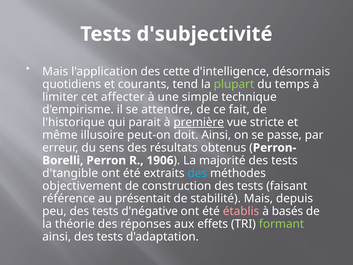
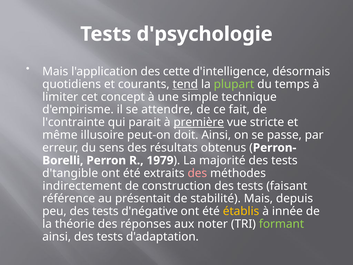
d'subjectivité: d'subjectivité -> d'psychologie
tend underline: none -> present
affecter: affecter -> concept
l'historique: l'historique -> l'contrainte
1906: 1906 -> 1979
des at (197, 173) colour: light blue -> pink
objectivement: objectivement -> indirectement
établis colour: pink -> yellow
basés: basés -> innée
effets: effets -> noter
